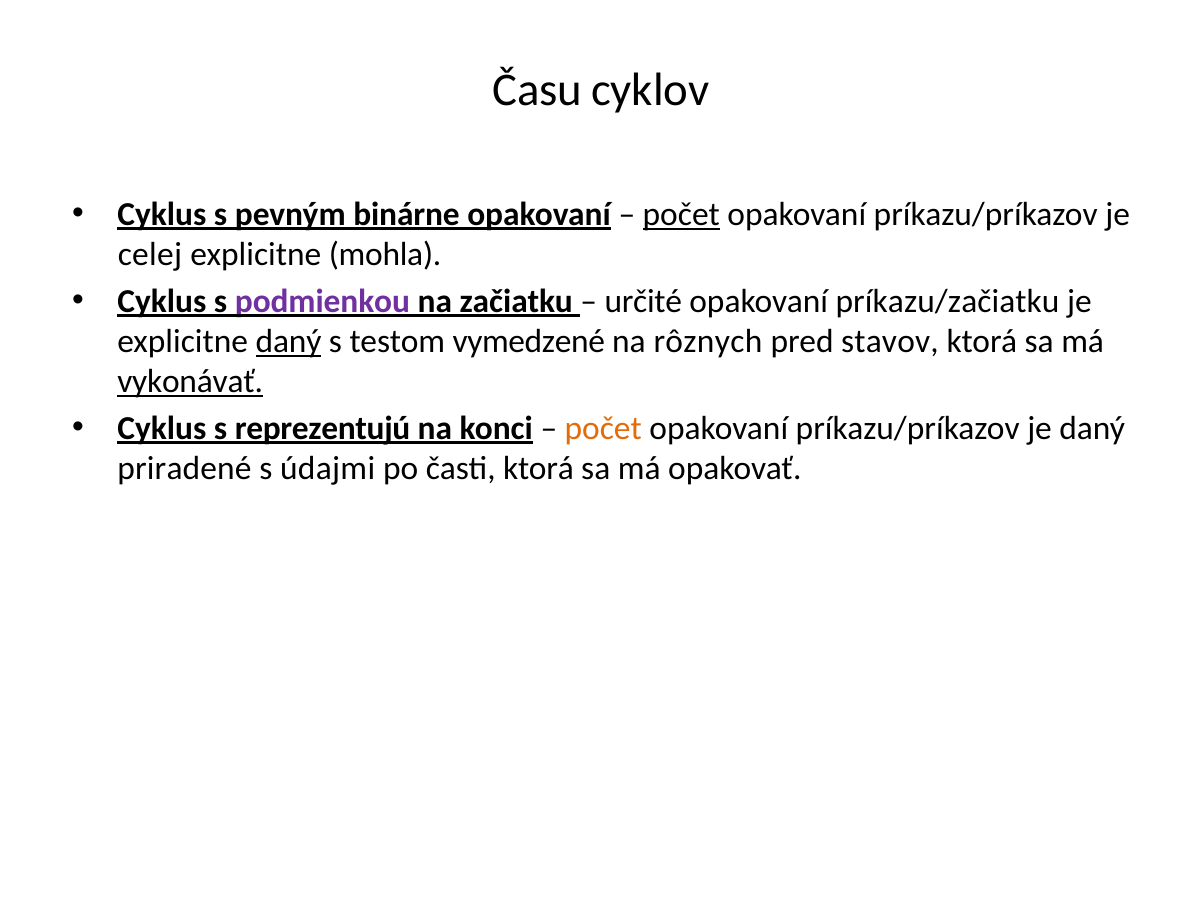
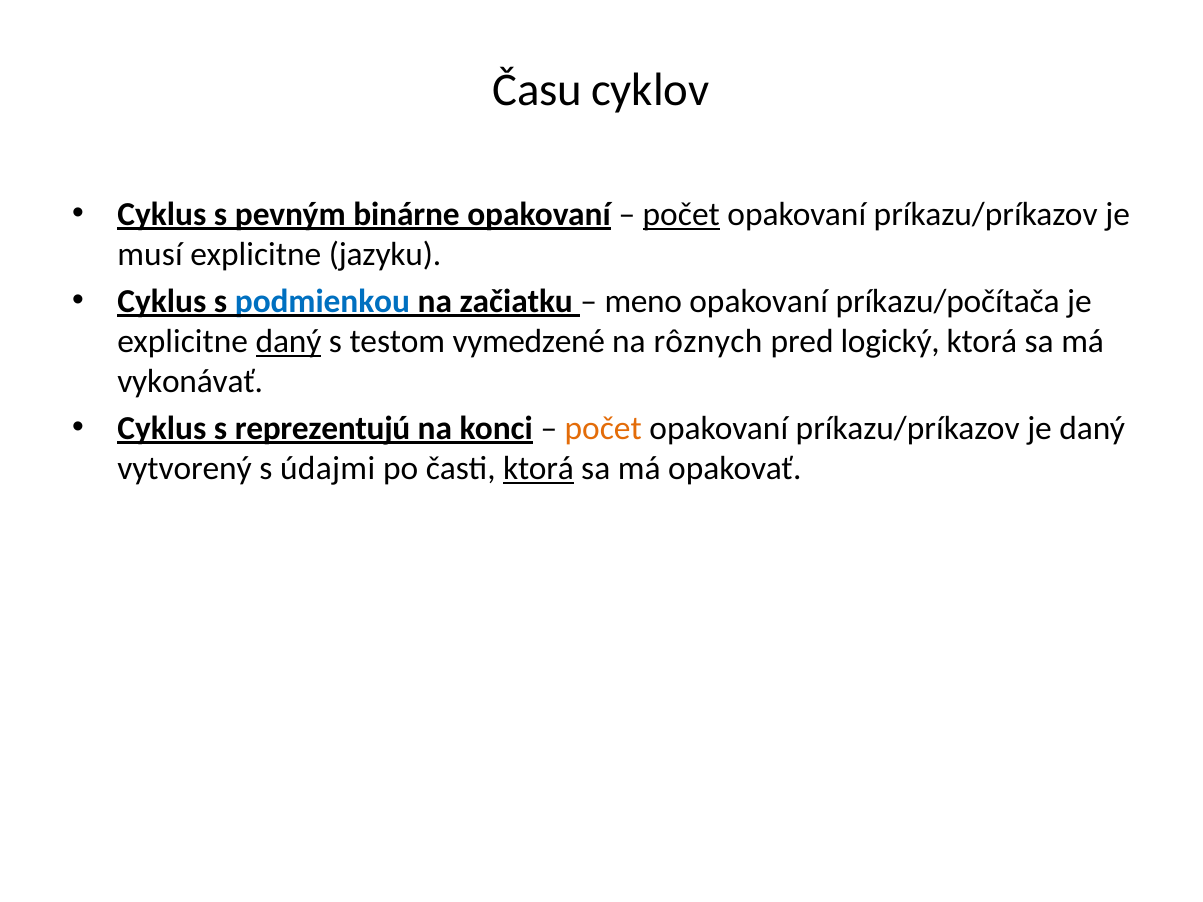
celej: celej -> musí
mohla: mohla -> jazyku
podmienkou colour: purple -> blue
určité: určité -> meno
príkazu/začiatku: príkazu/začiatku -> príkazu/počítača
stavov: stavov -> logický
vykonávať underline: present -> none
priradené: priradené -> vytvorený
ktorá at (538, 469) underline: none -> present
